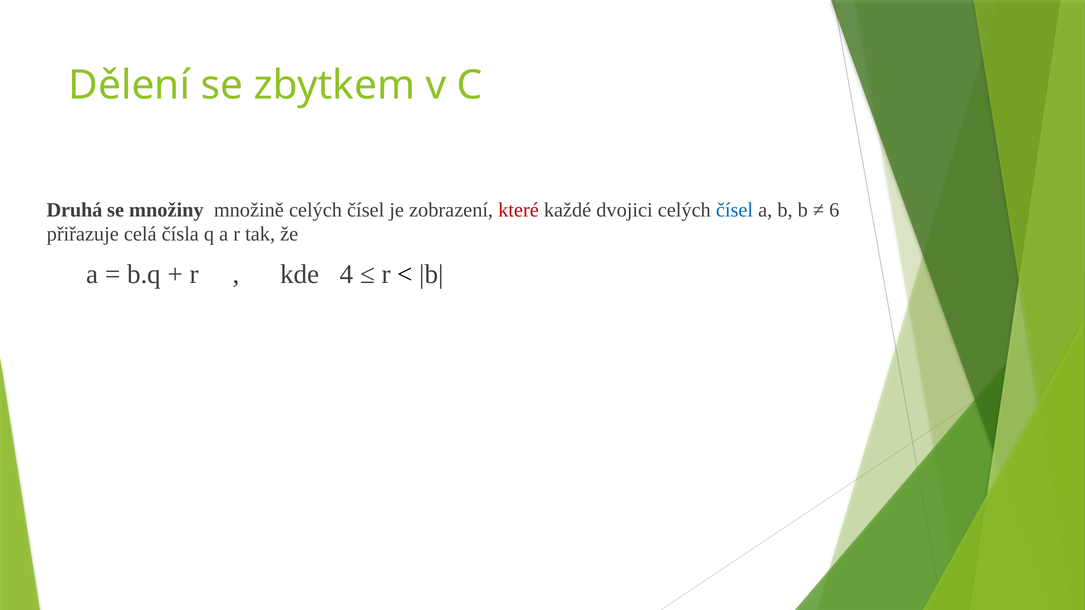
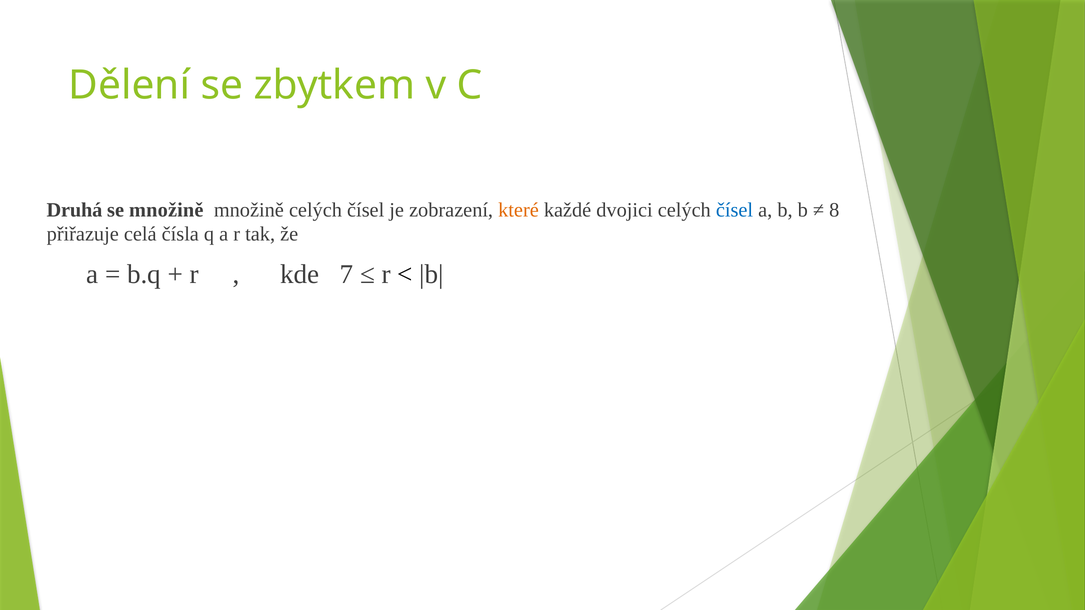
se množiny: množiny -> množině
které colour: red -> orange
6: 6 -> 8
4: 4 -> 7
